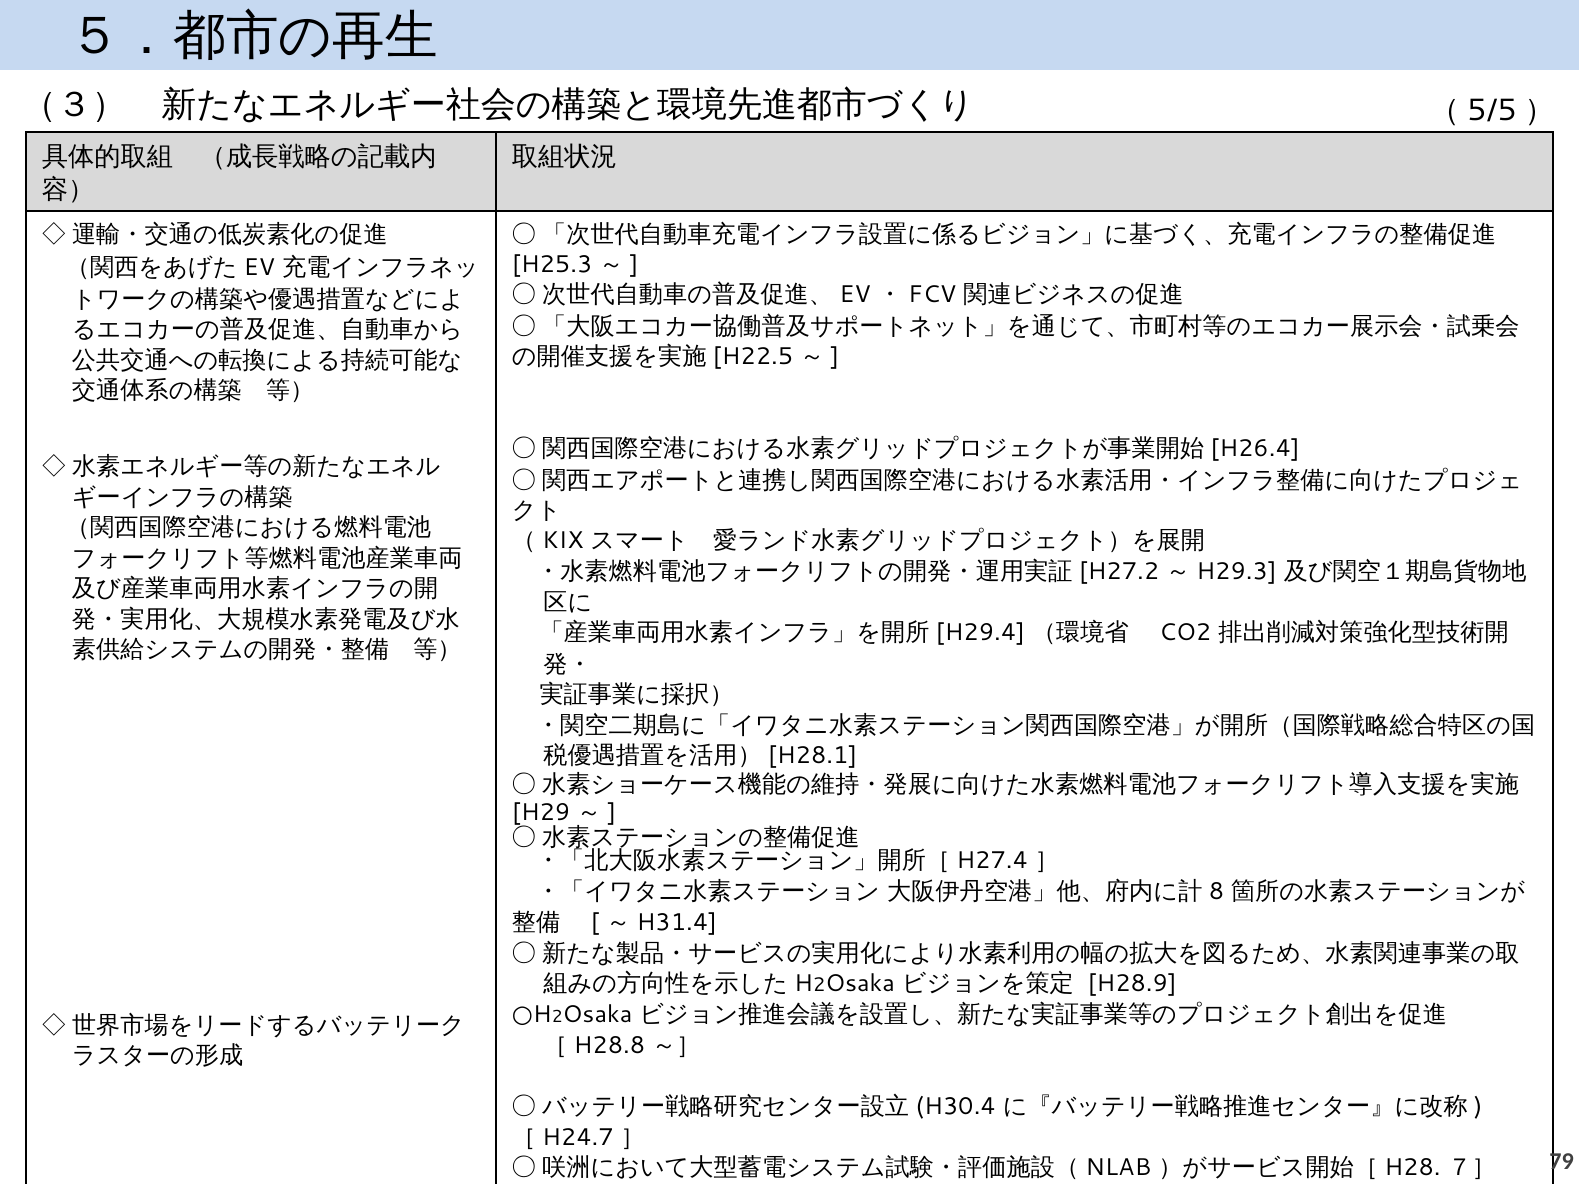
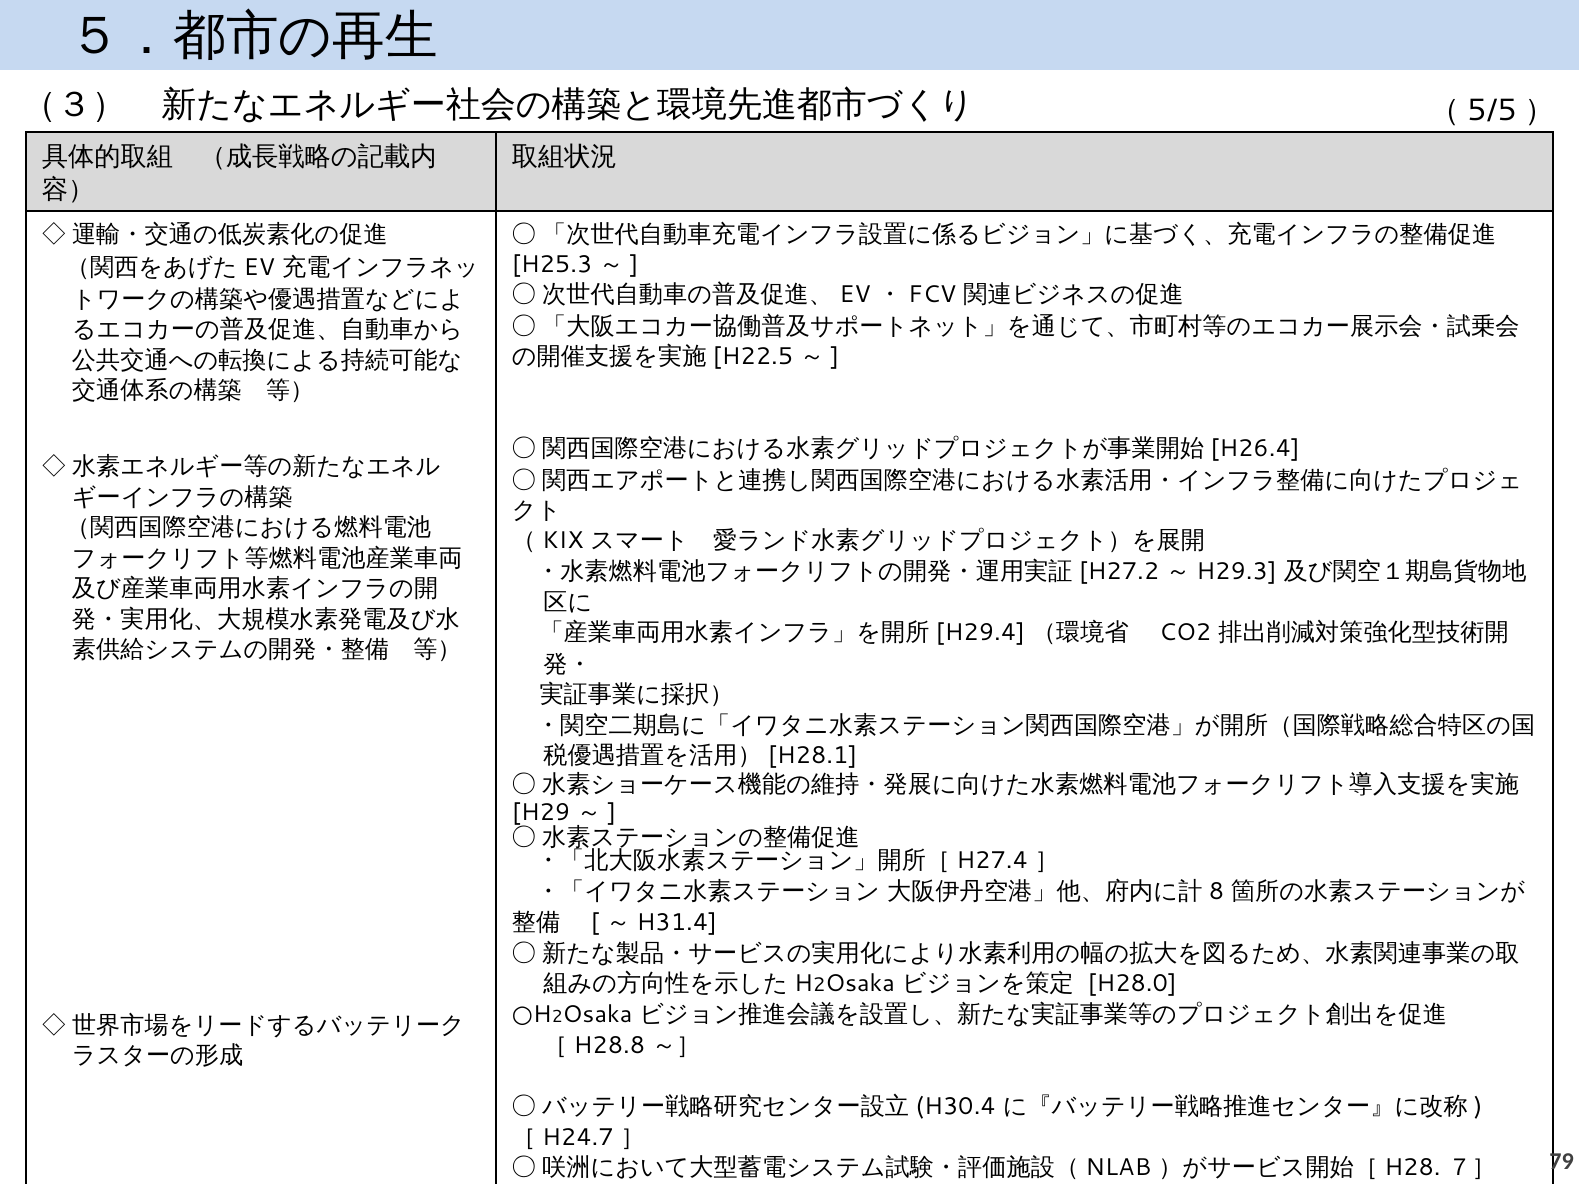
H28.9: H28.9 -> H28.0
